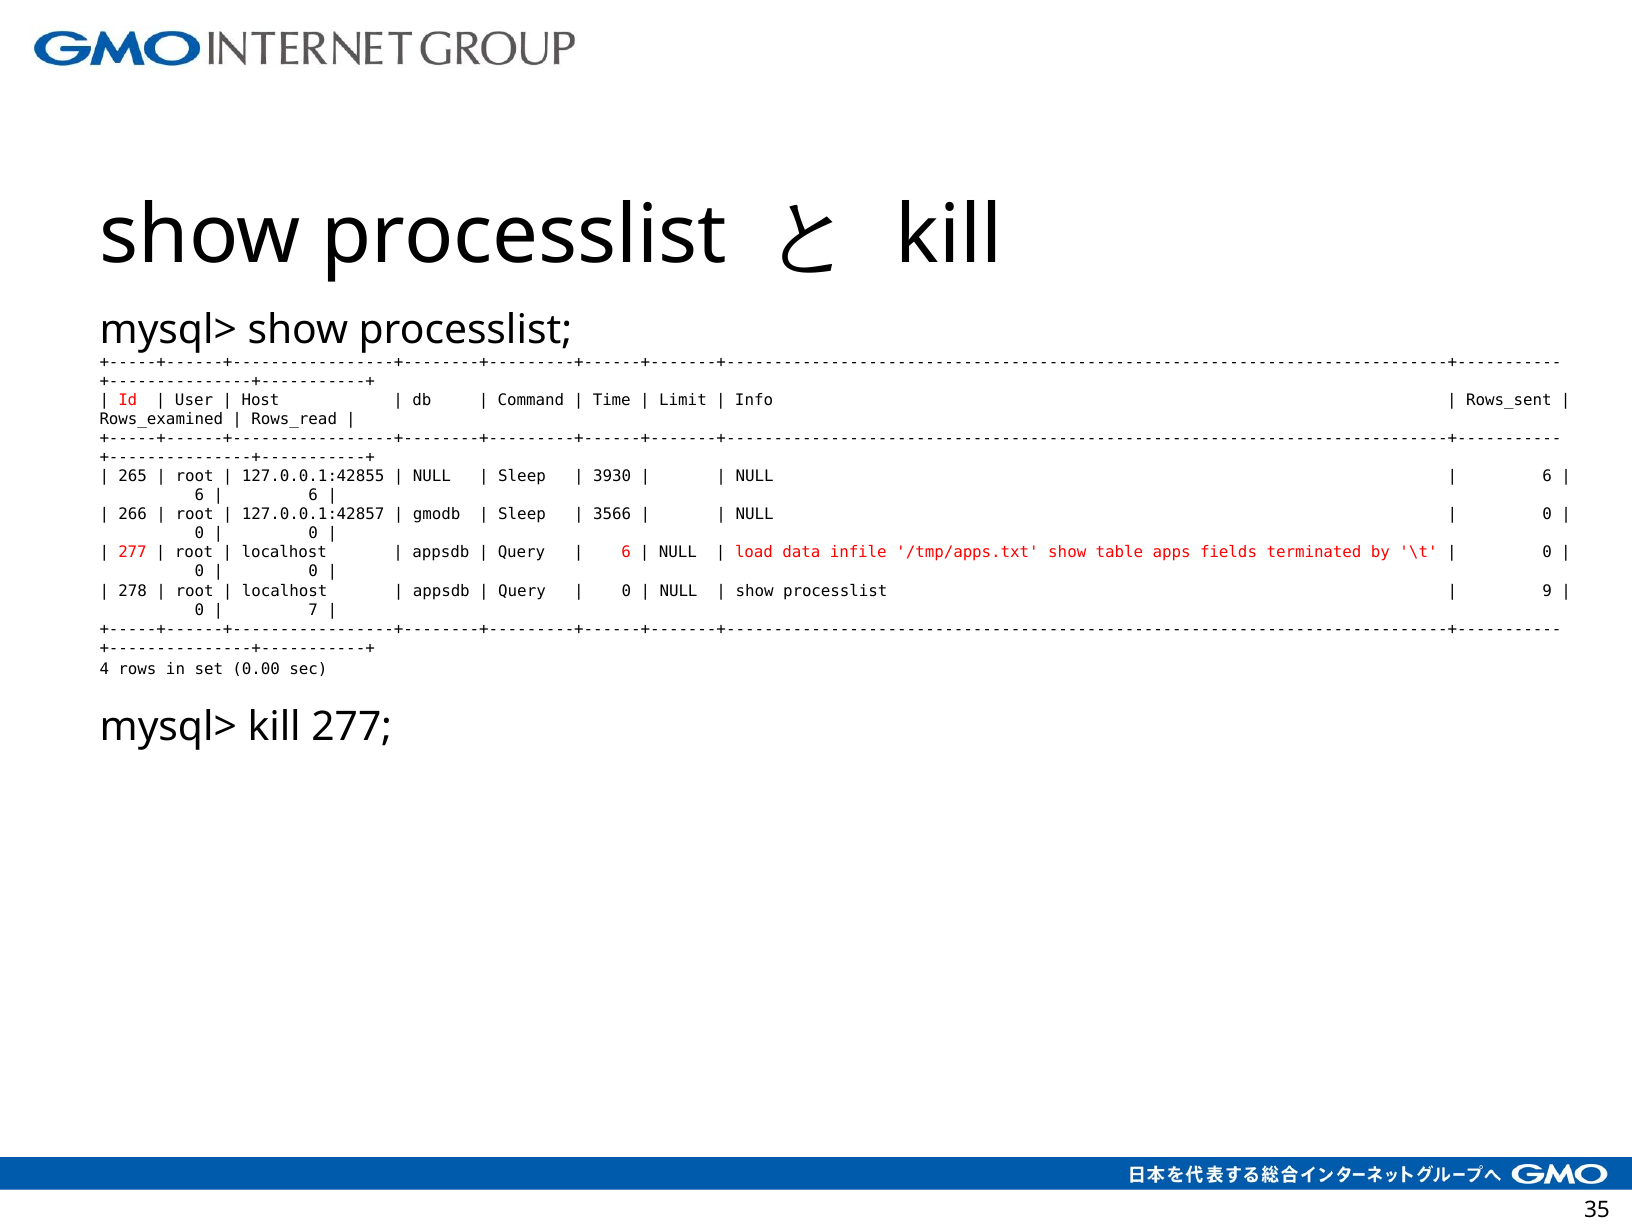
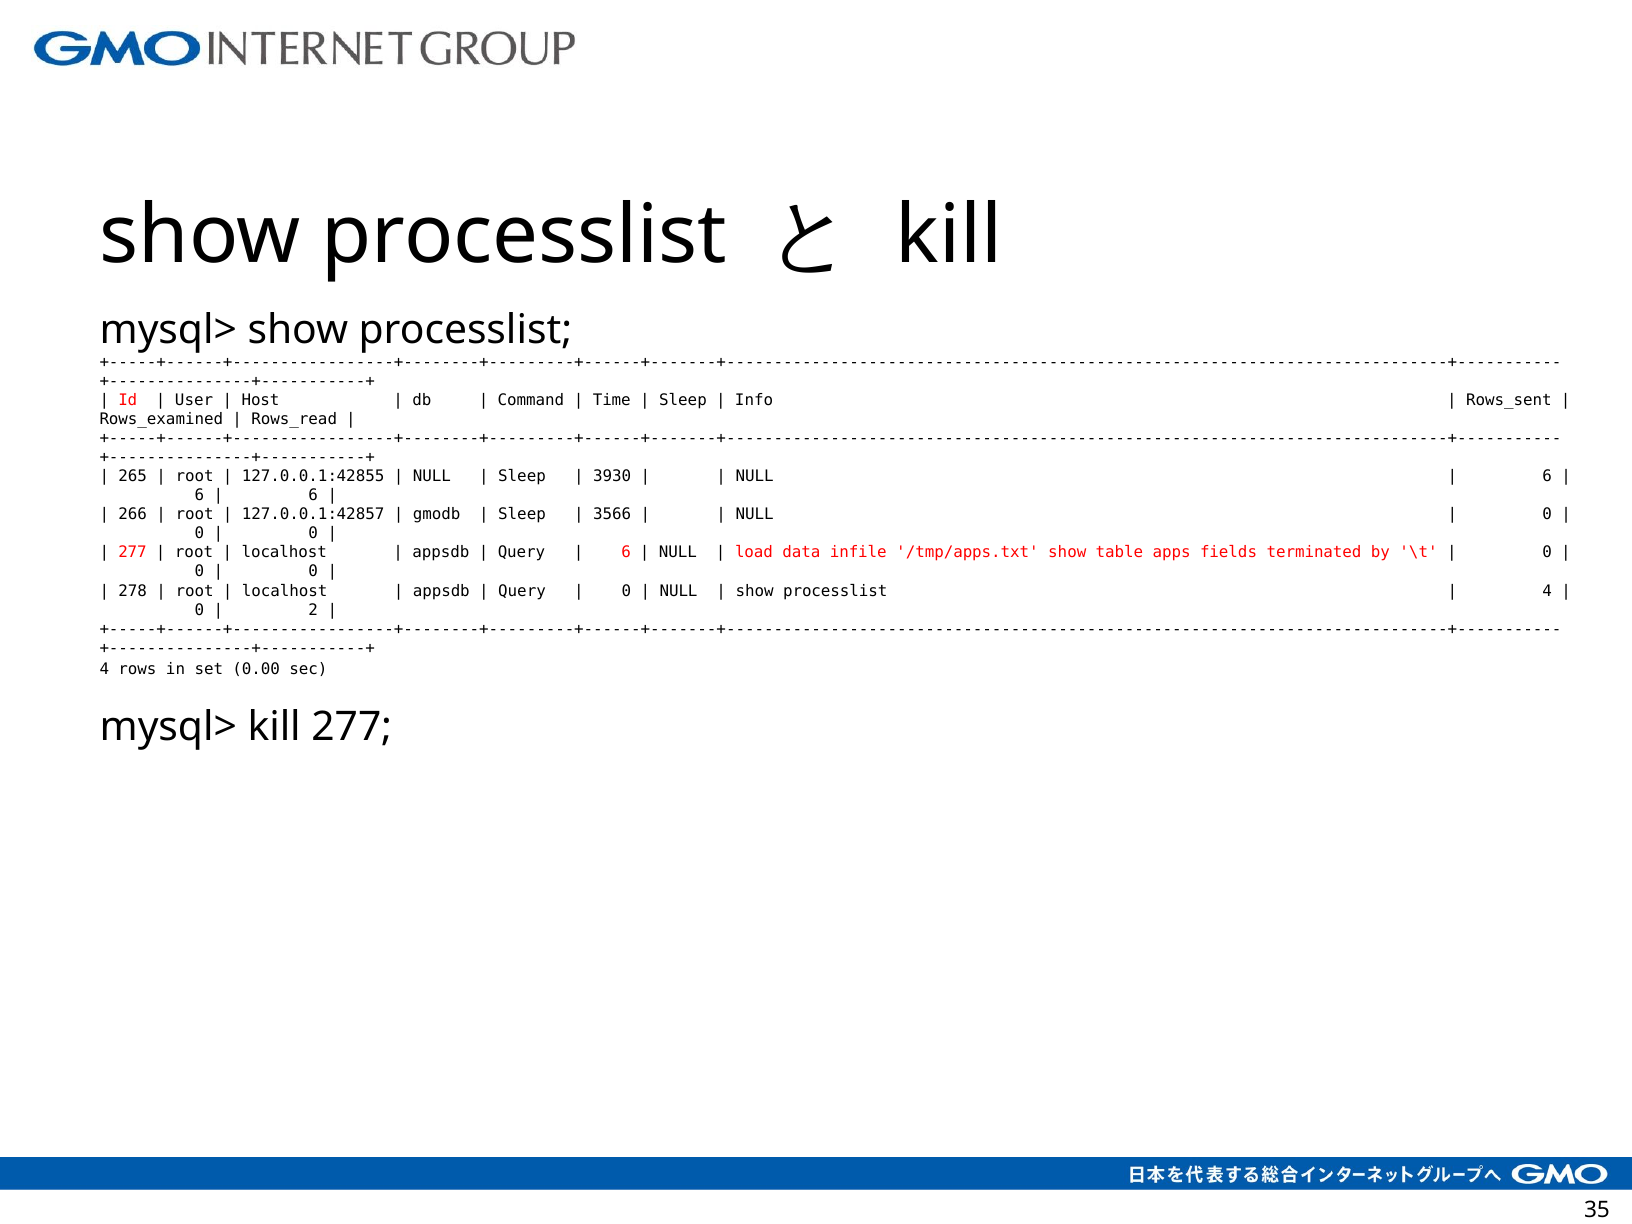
Limit at (683, 401): Limit -> Sleep
9 at (1547, 591): 9 -> 4
7: 7 -> 2
